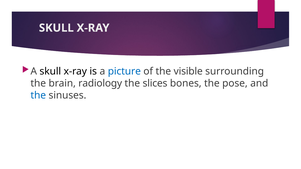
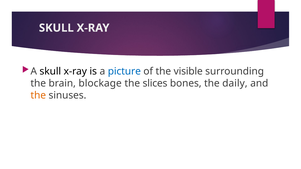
radiology: radiology -> blockage
pose: pose -> daily
the at (38, 96) colour: blue -> orange
